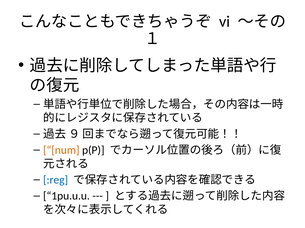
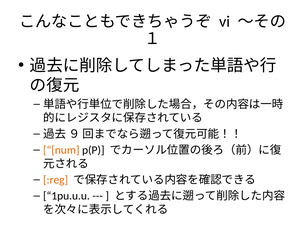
:reg colour: blue -> orange
